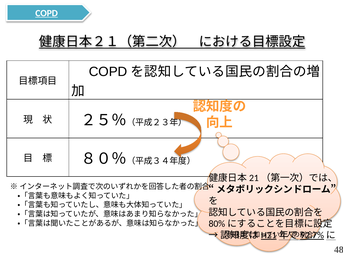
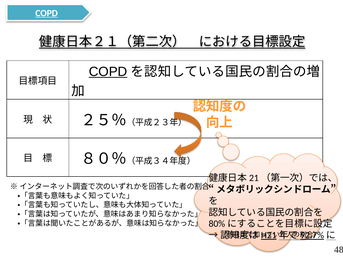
COPD at (108, 71) underline: none -> present
